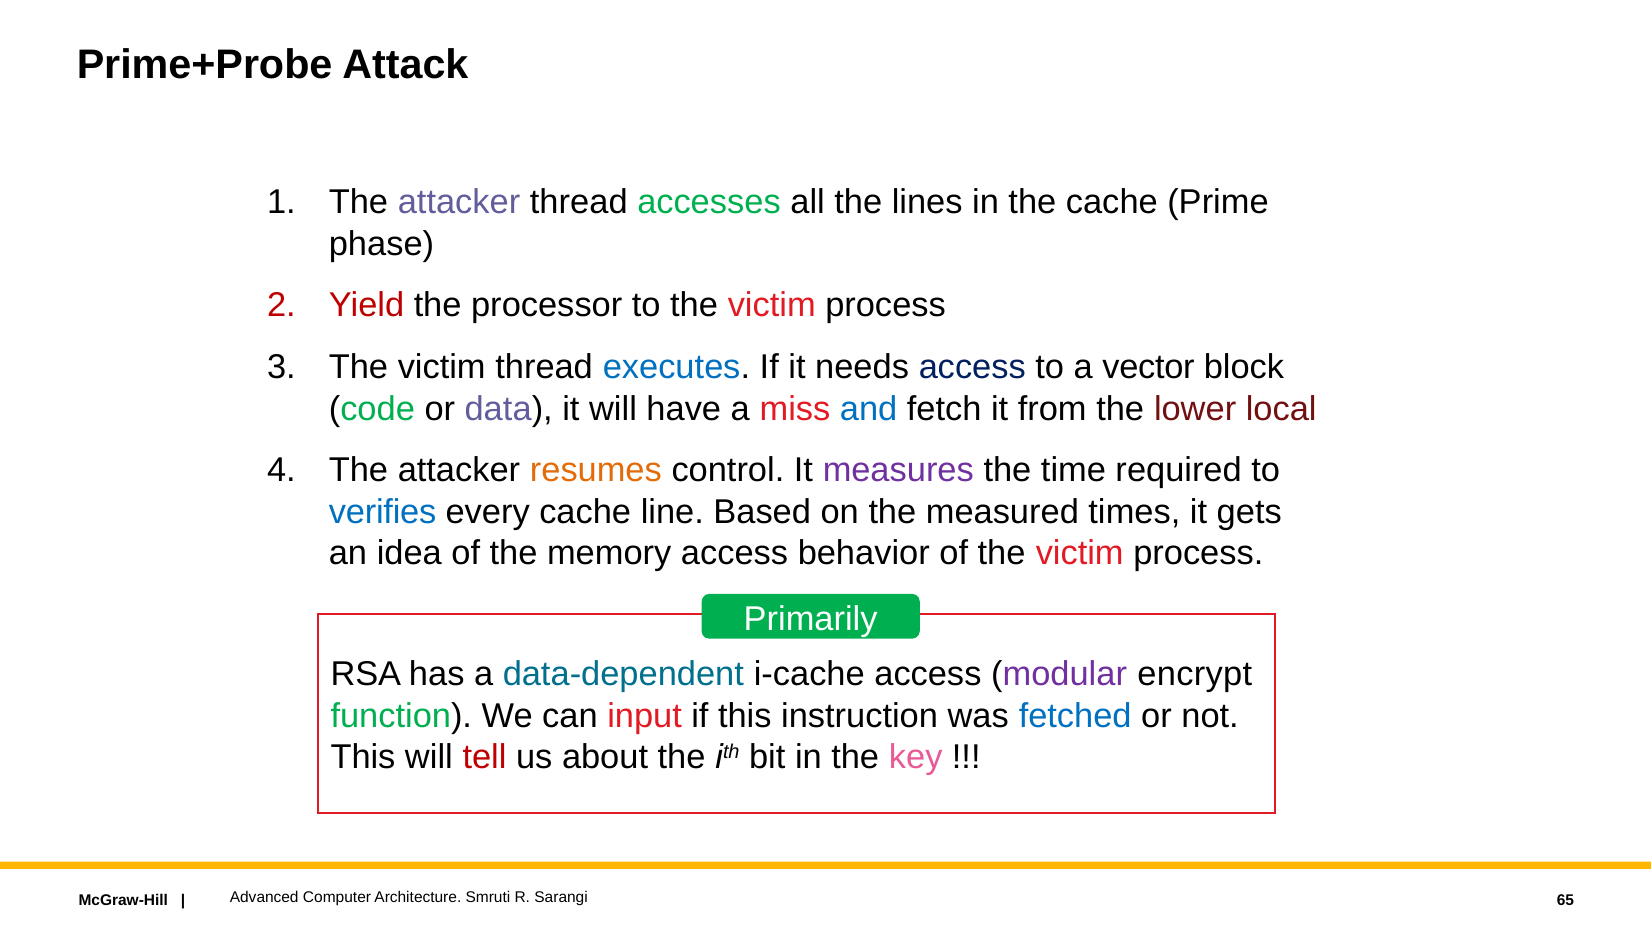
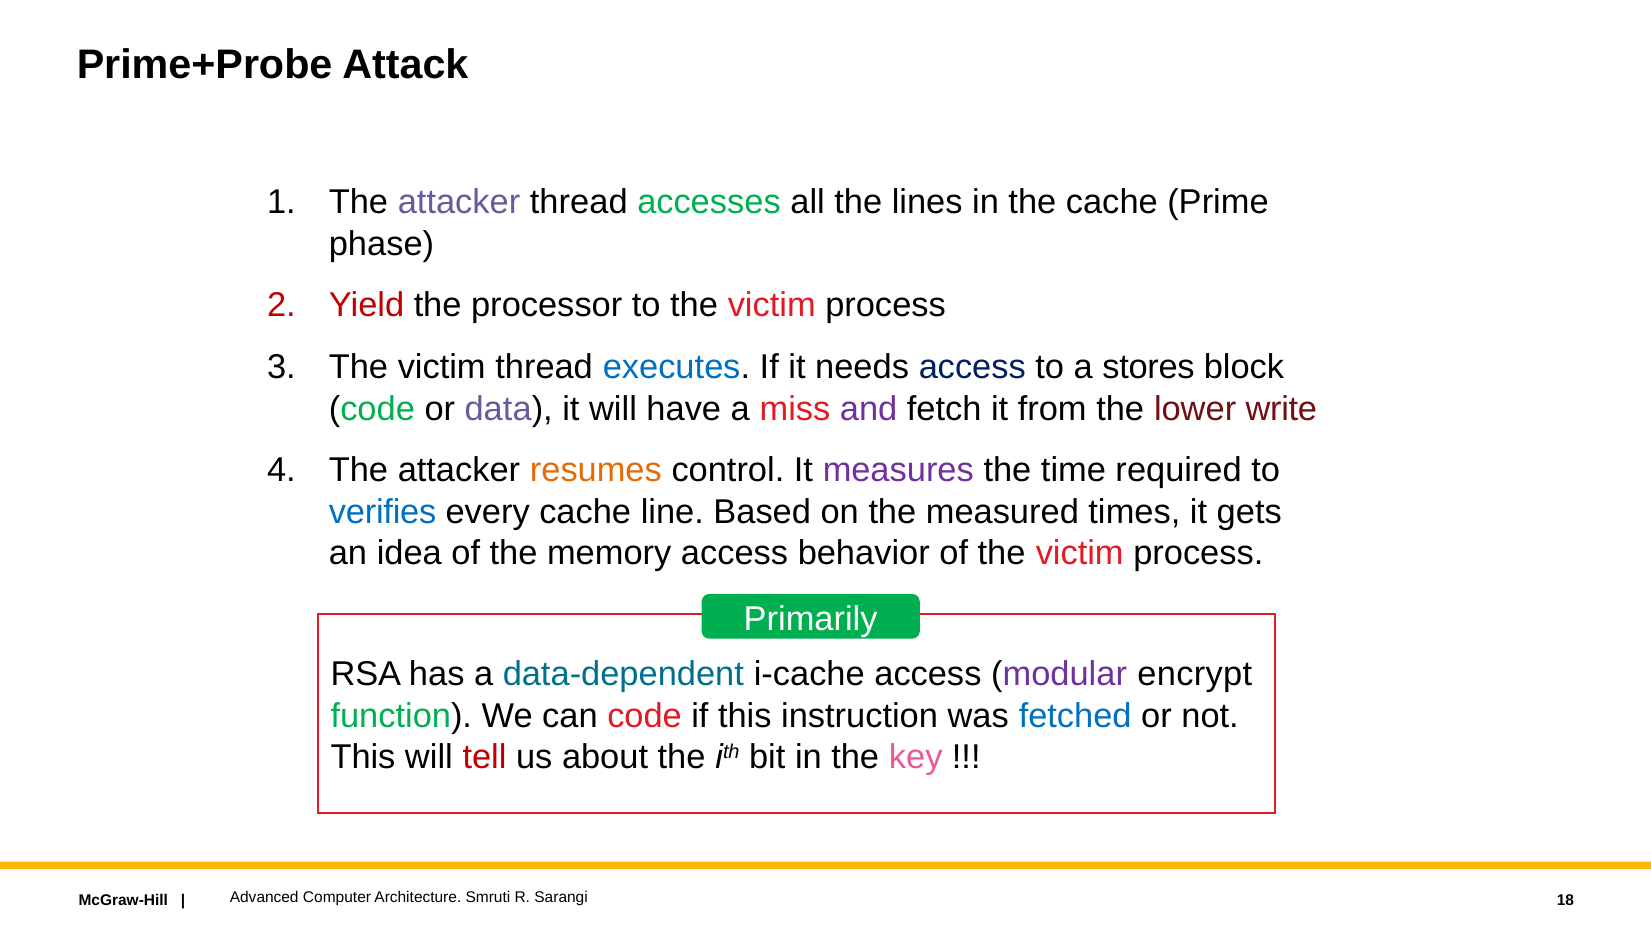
vector: vector -> stores
and colour: blue -> purple
local: local -> write
can input: input -> code
65: 65 -> 18
